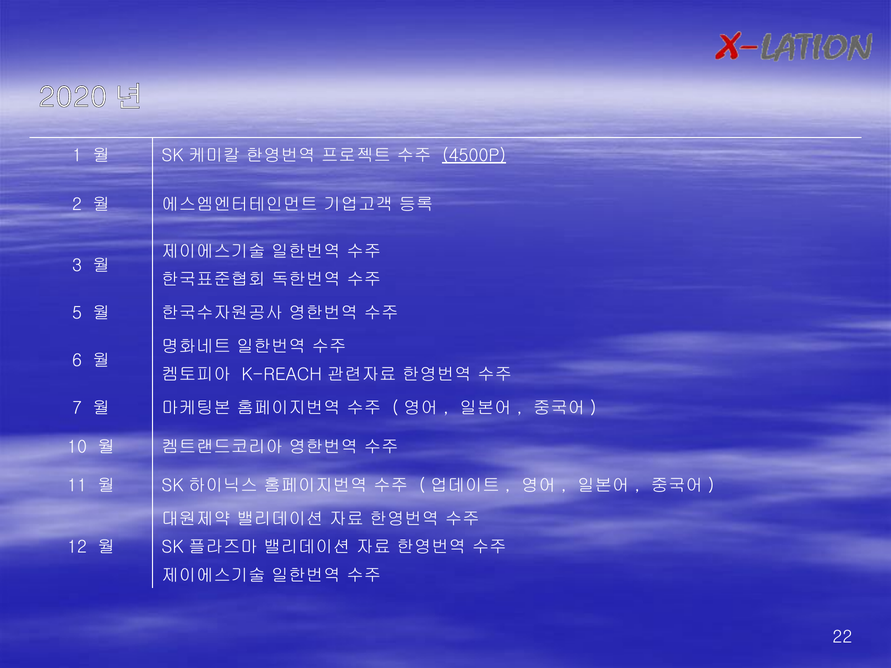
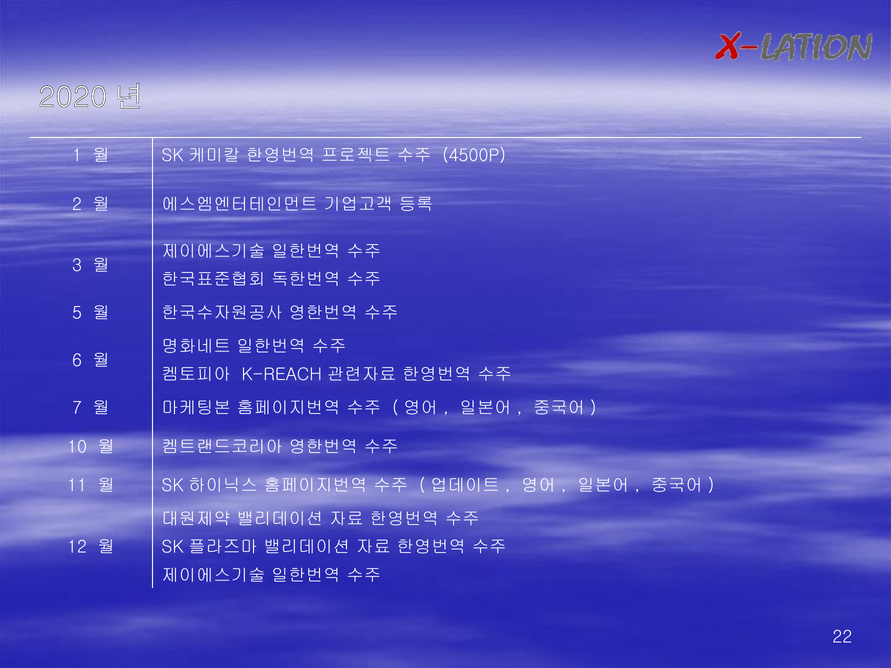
4500P underline: present -> none
